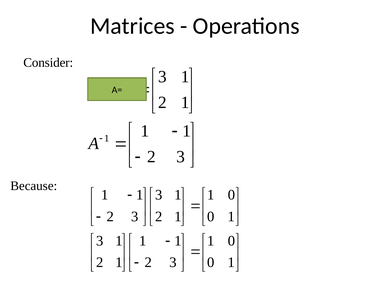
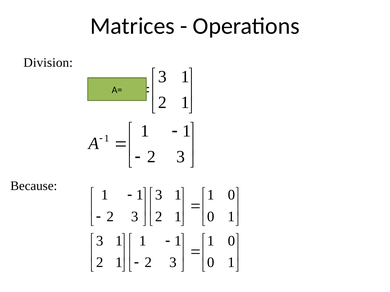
Consider: Consider -> Division
